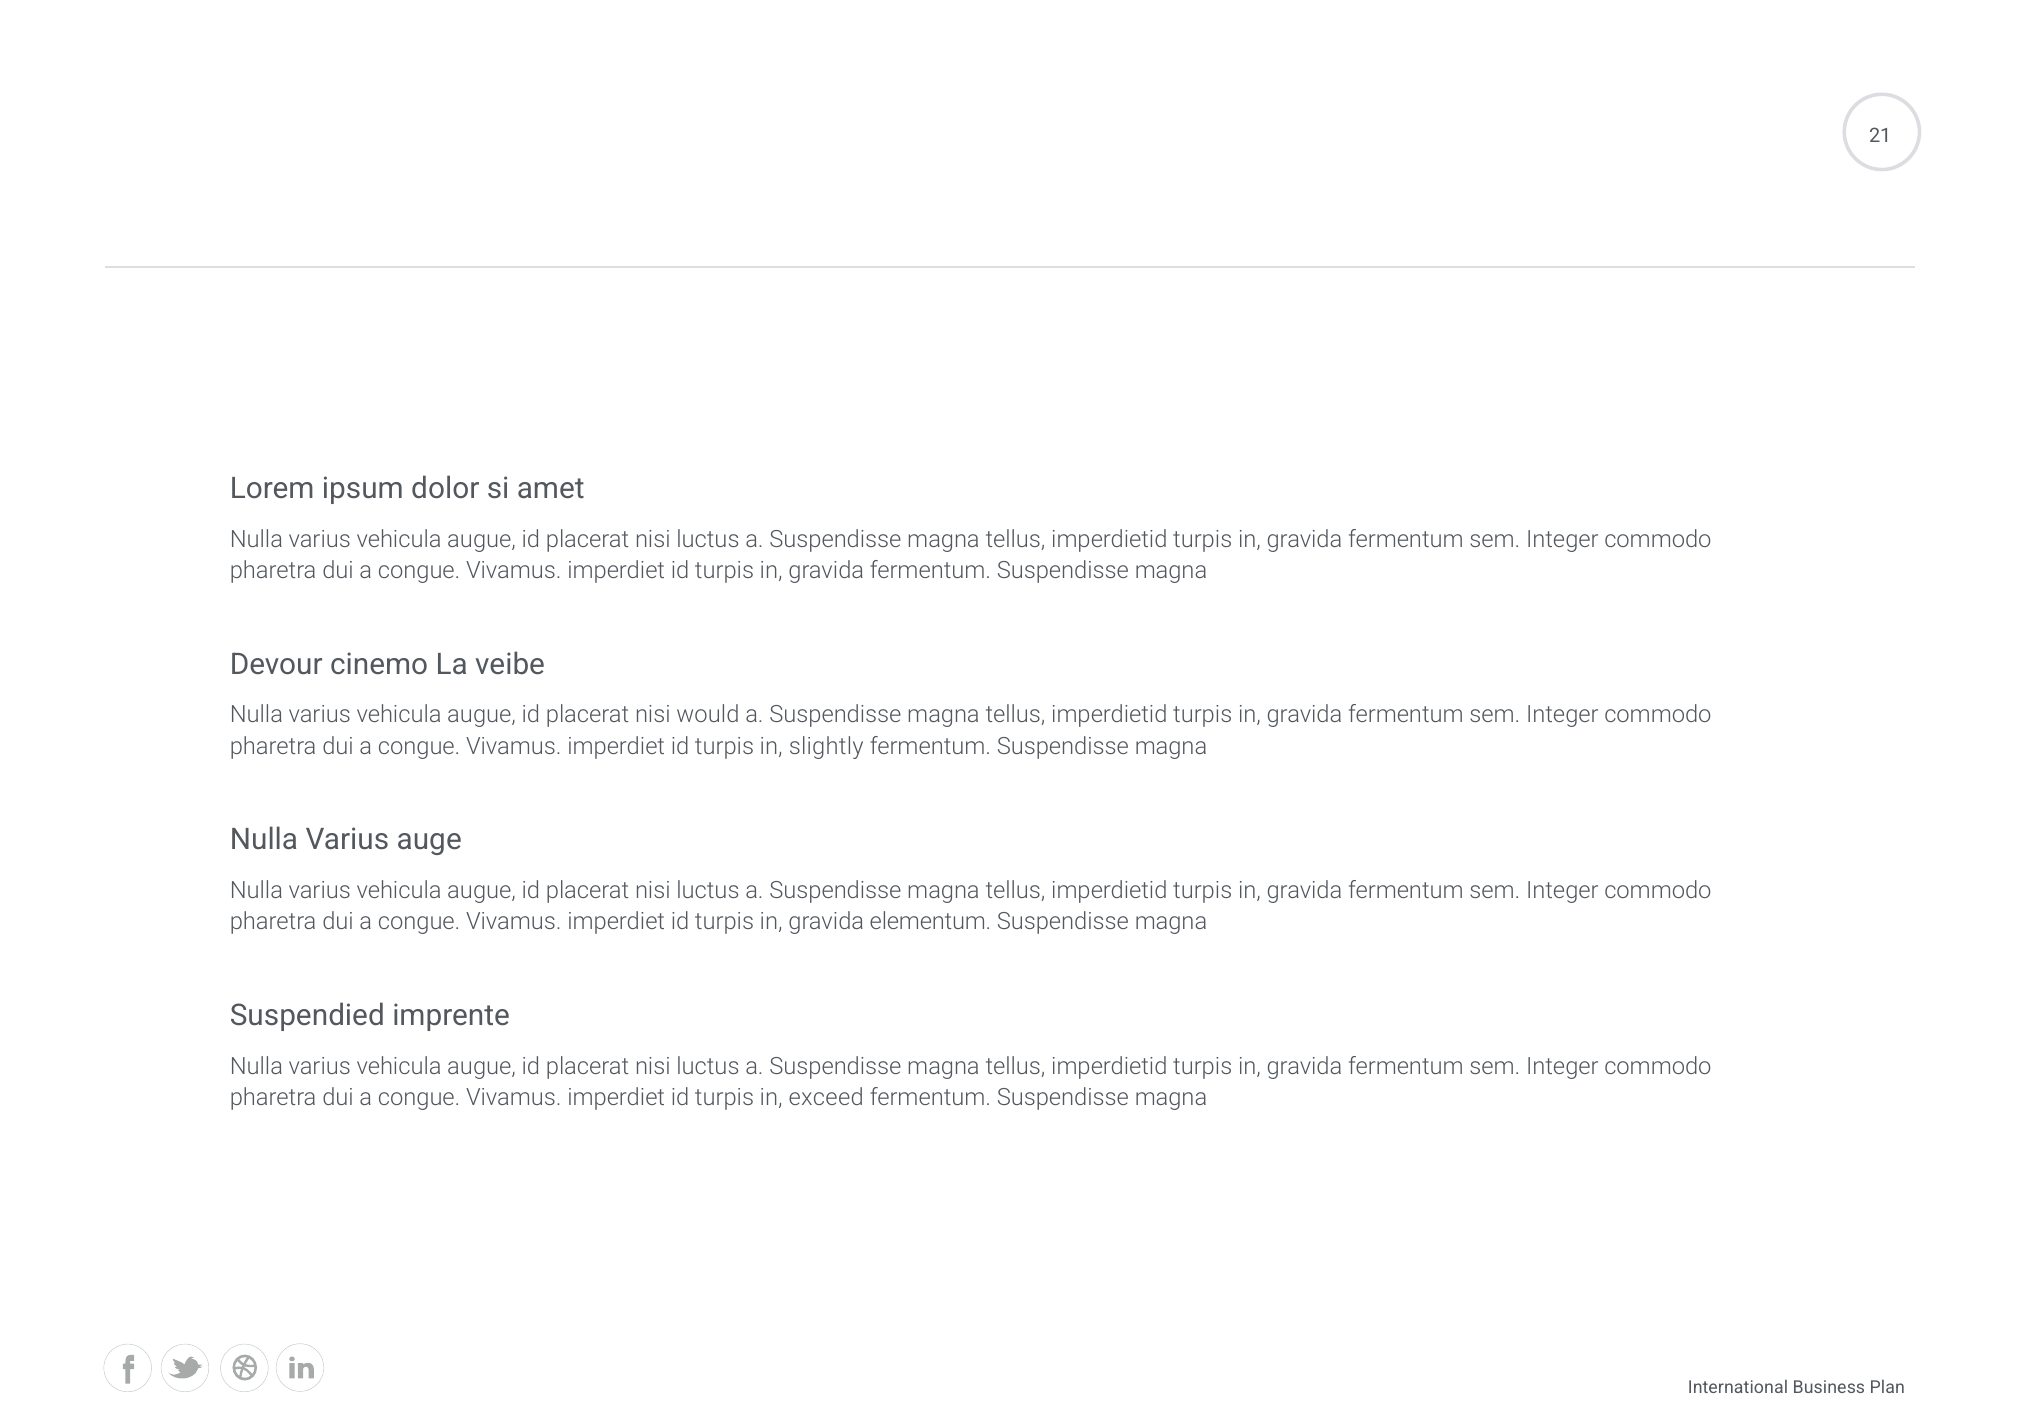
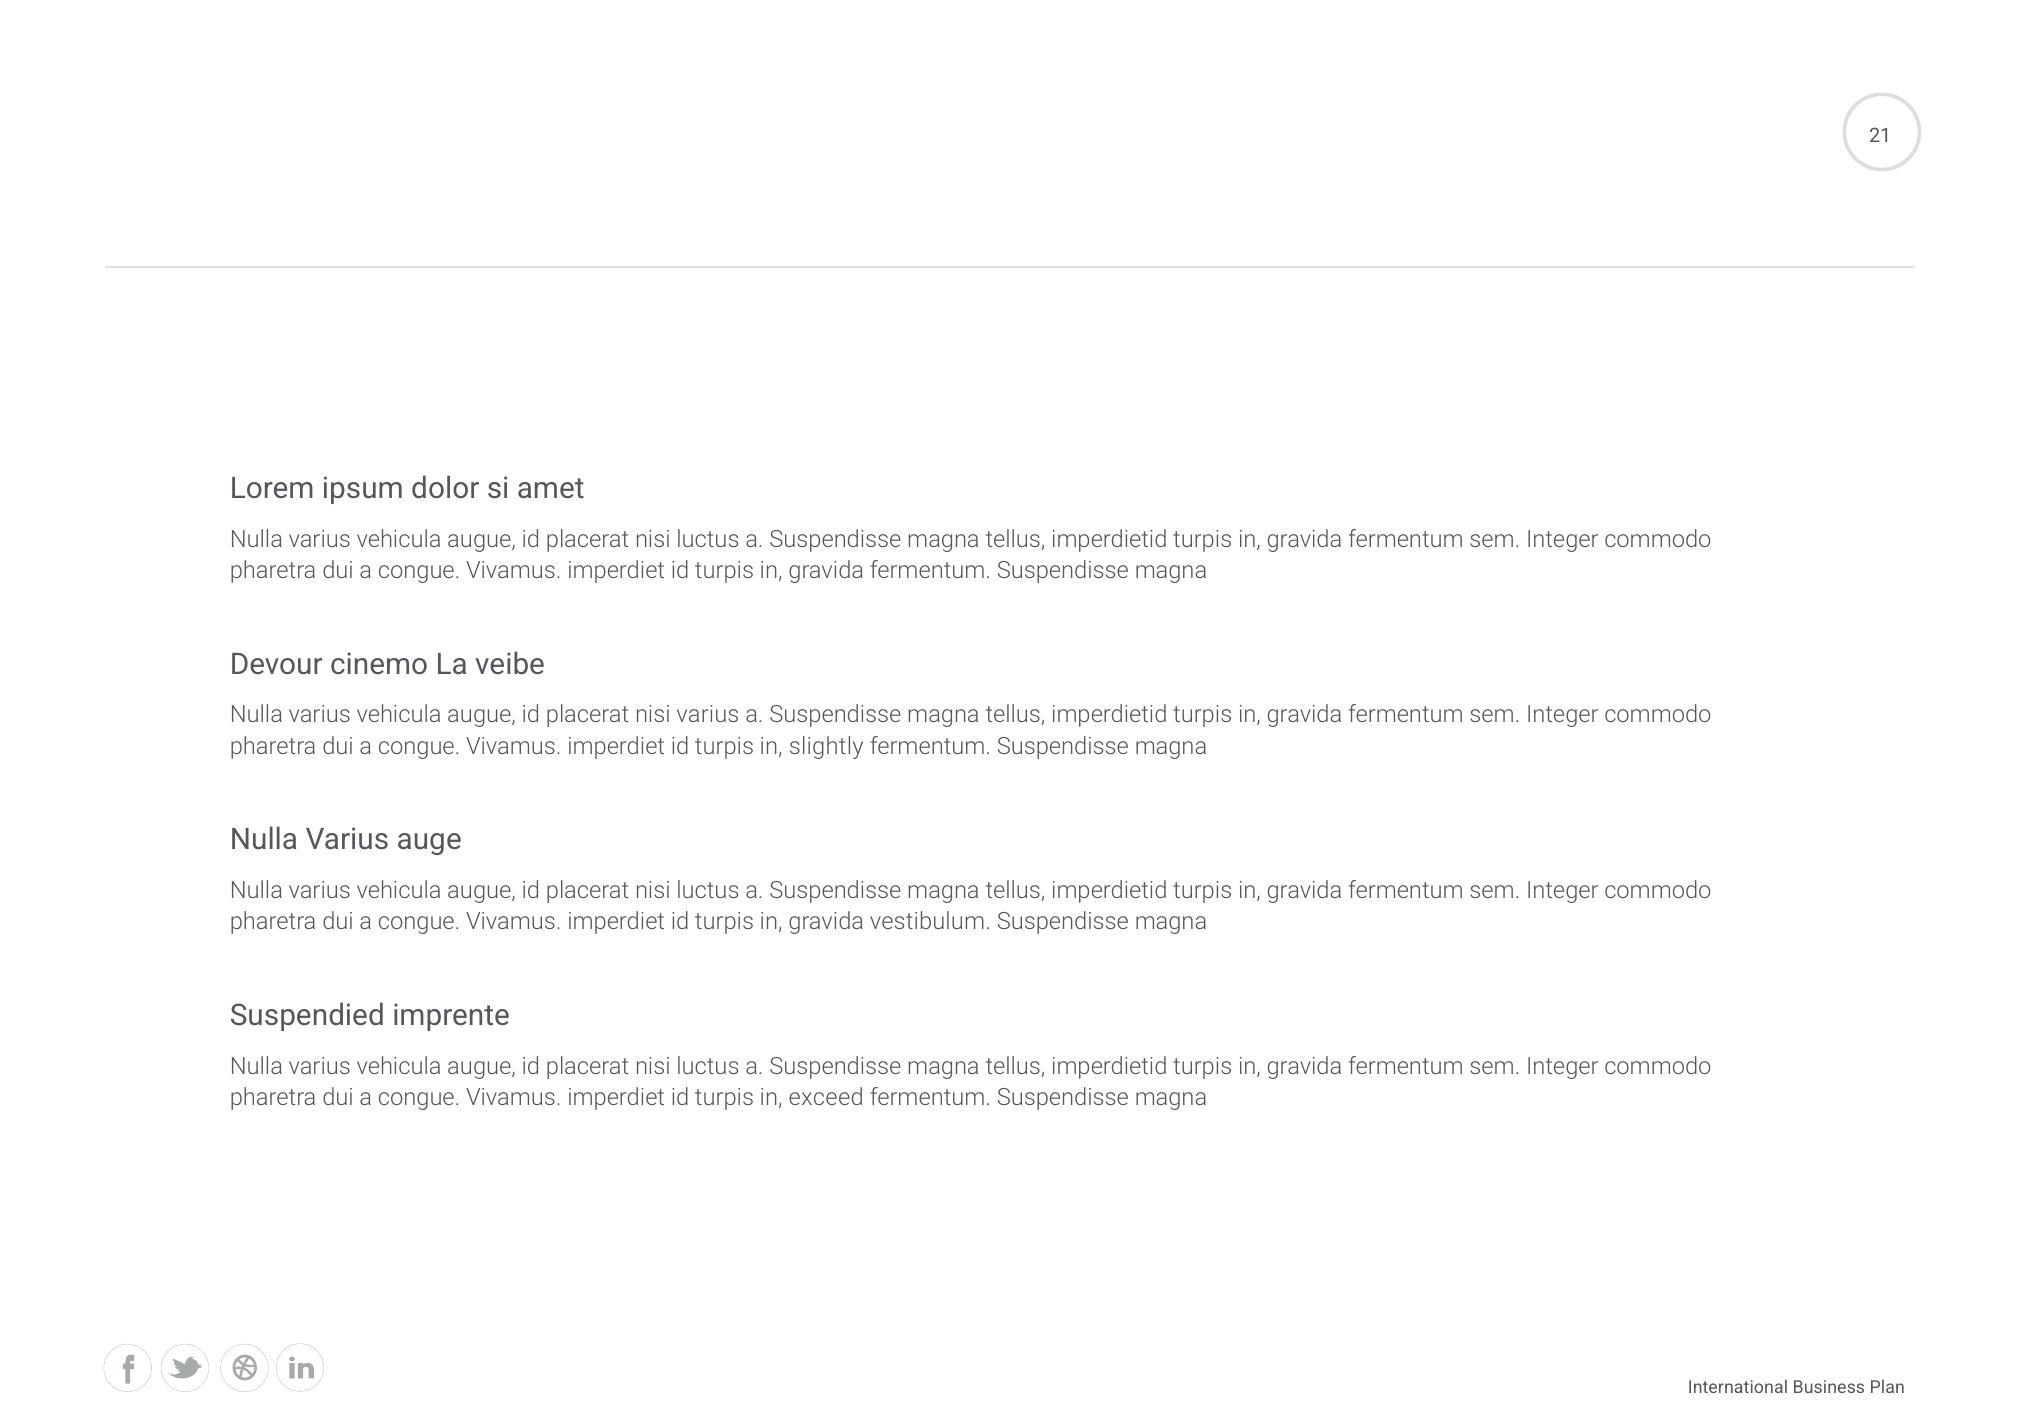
nisi would: would -> varius
elementum: elementum -> vestibulum
